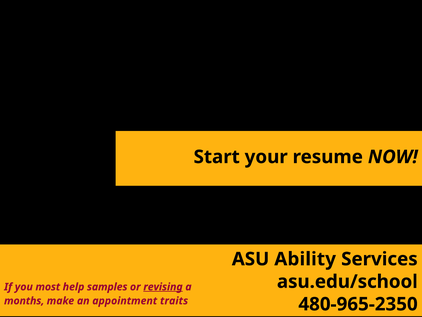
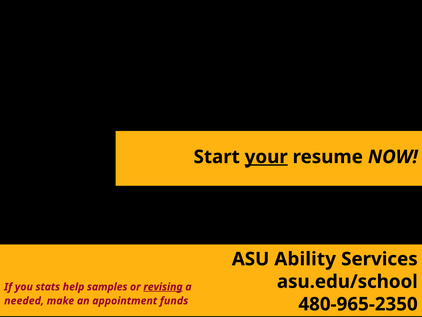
your underline: none -> present
most: most -> stats
months: months -> needed
traits: traits -> funds
